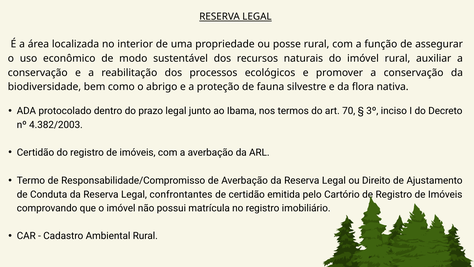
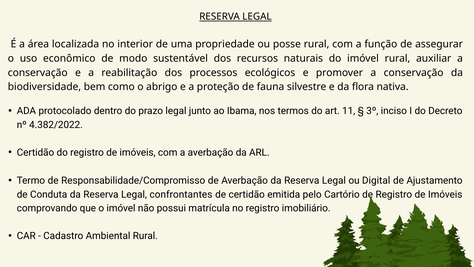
70: 70 -> 11
4.382/2003: 4.382/2003 -> 4.382/2022
Direito: Direito -> Digital
